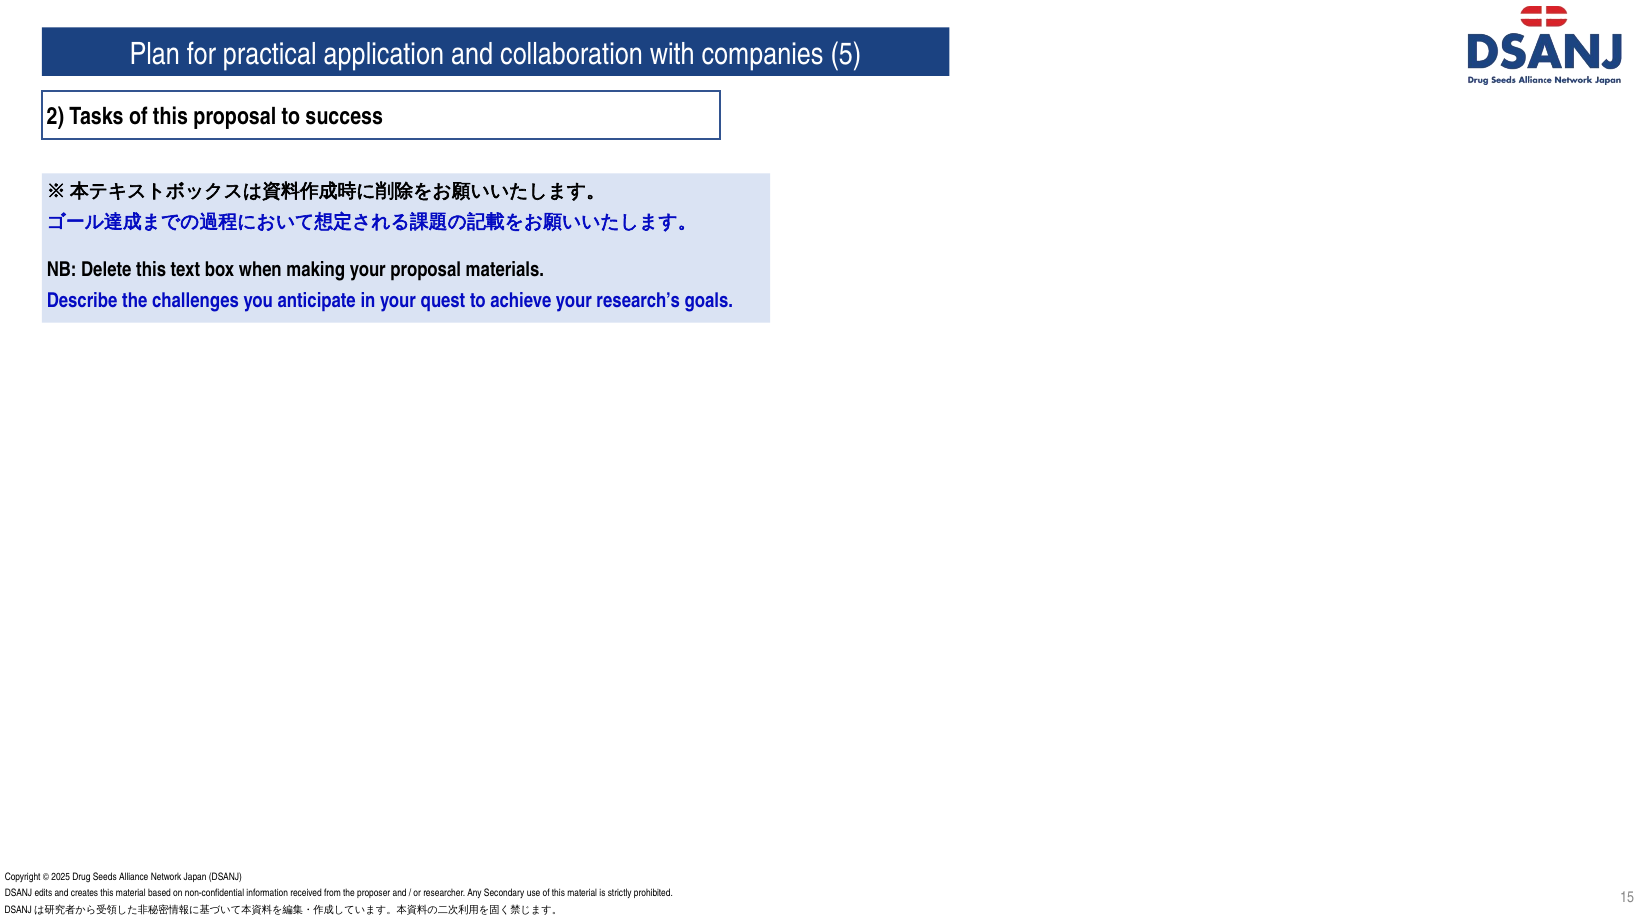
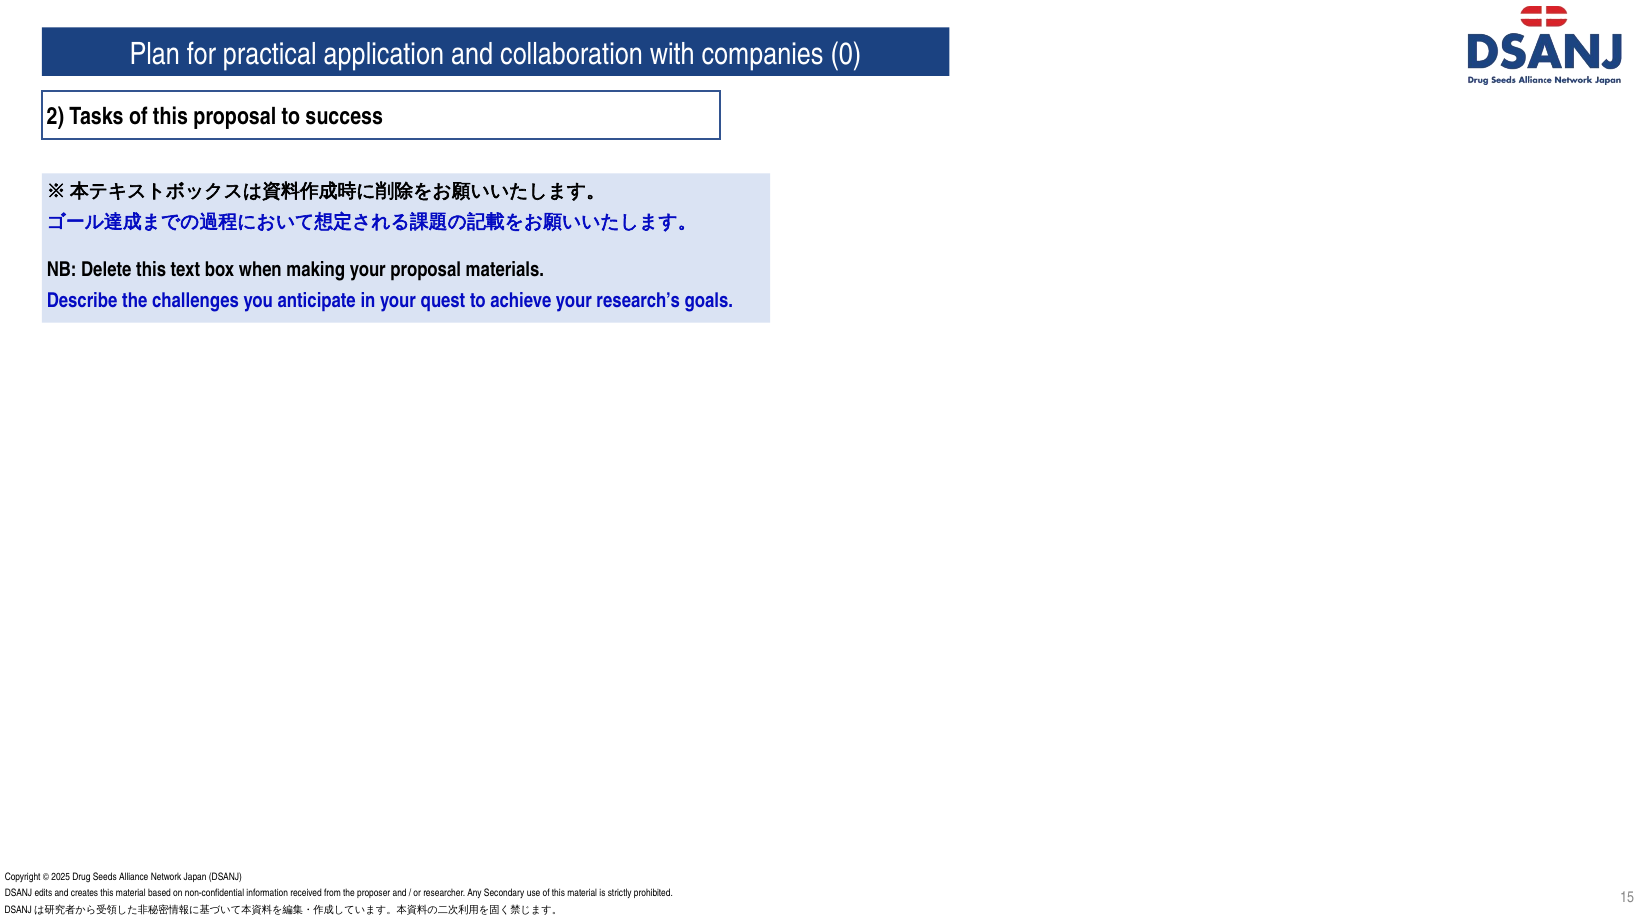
5: 5 -> 0
